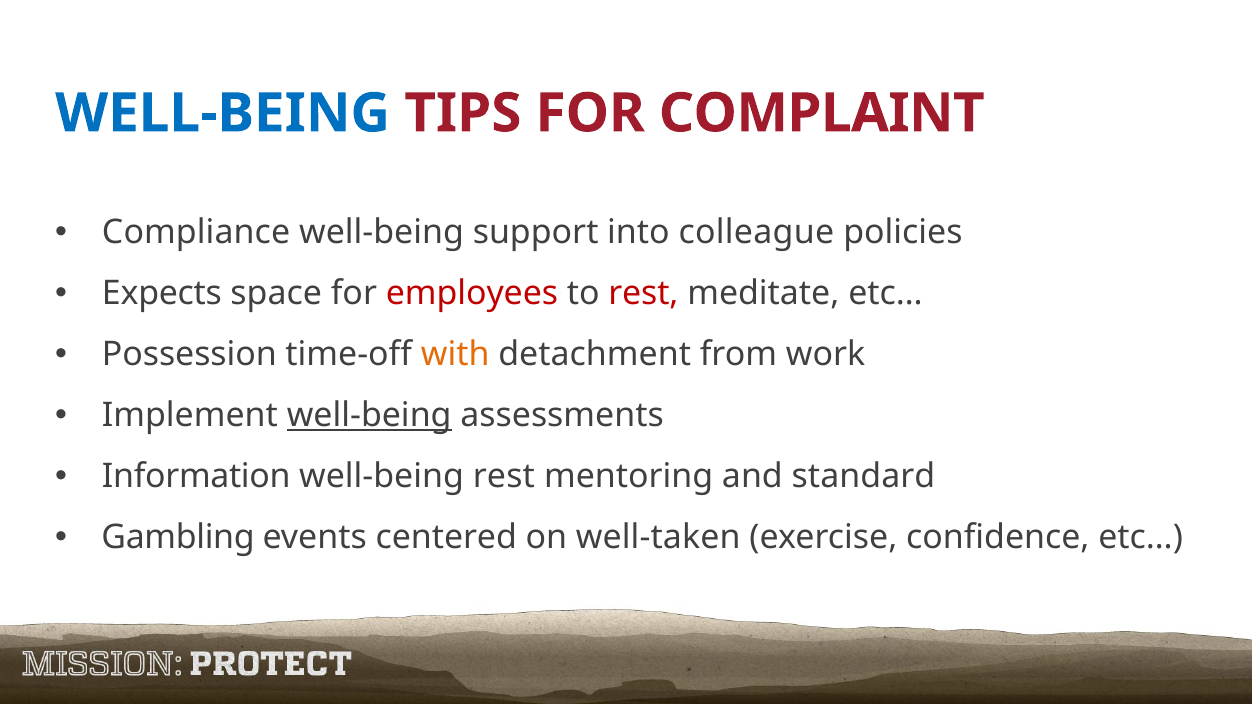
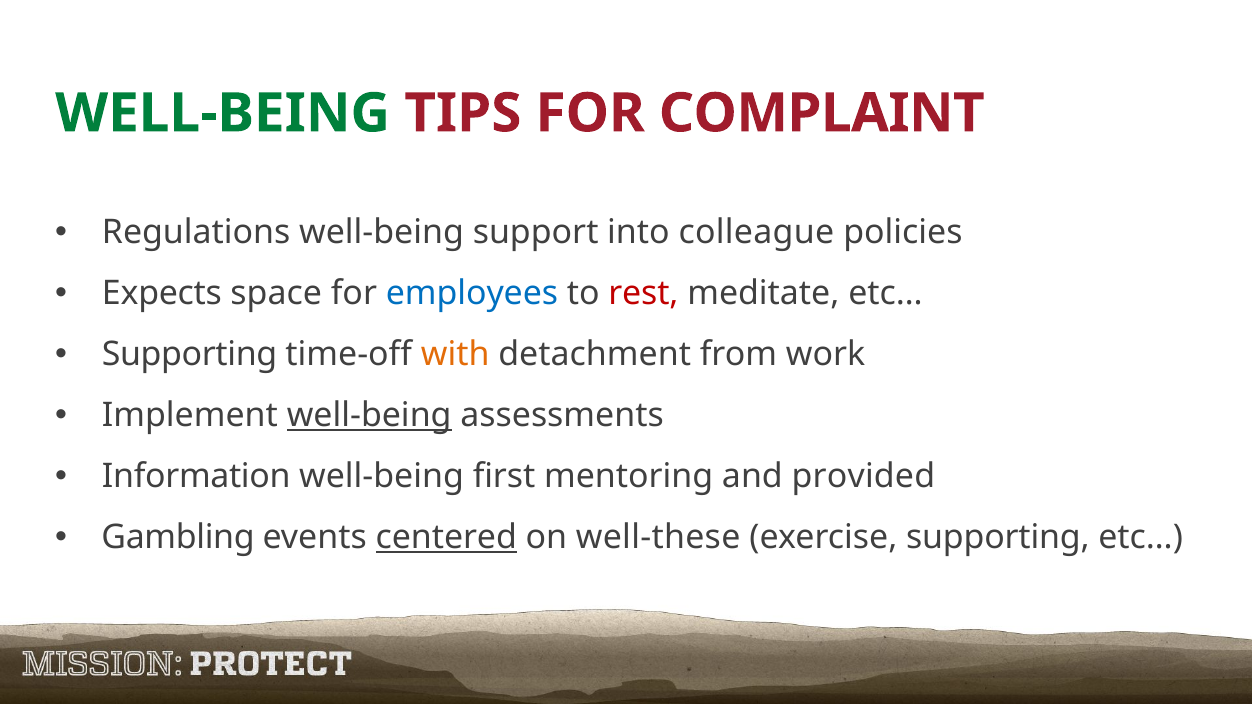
WELL-BEING at (223, 113) colour: blue -> green
Compliance: Compliance -> Regulations
employees colour: red -> blue
Possession at (189, 355): Possession -> Supporting
well-being rest: rest -> first
standard: standard -> provided
centered underline: none -> present
well-taken: well-taken -> well-these
exercise confidence: confidence -> supporting
